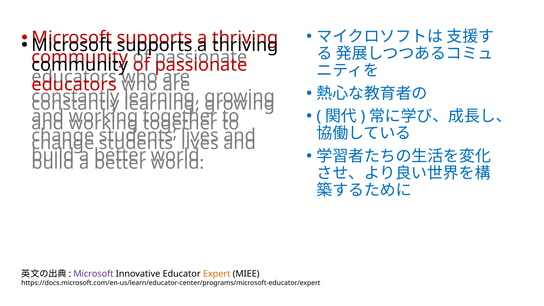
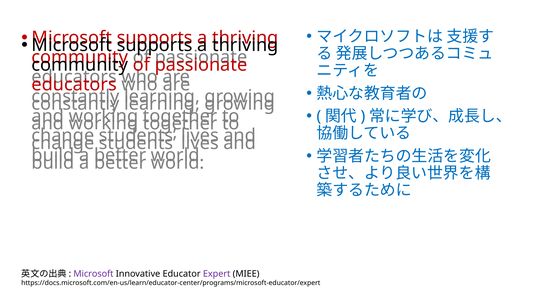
Expert colour: orange -> purple
